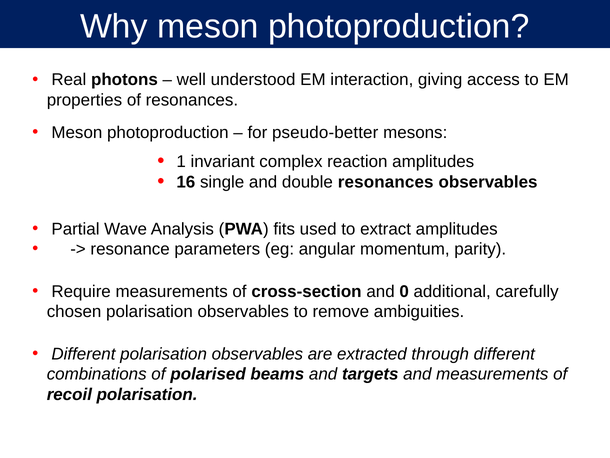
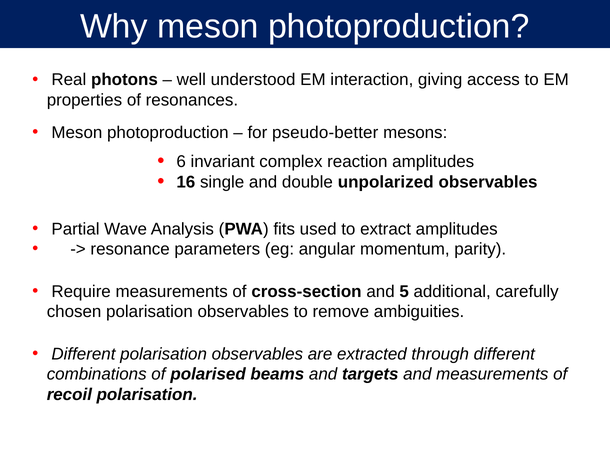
1: 1 -> 6
double resonances: resonances -> unpolarized
0: 0 -> 5
